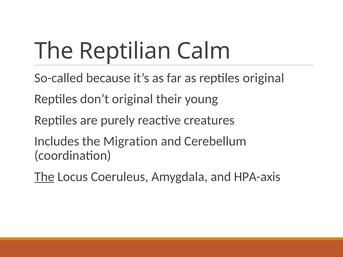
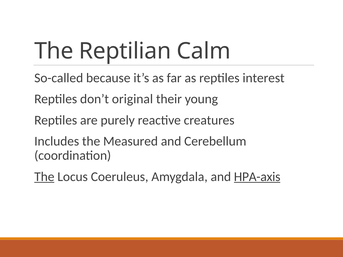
reptiles original: original -> interest
Migration: Migration -> Measured
HPA-axis underline: none -> present
